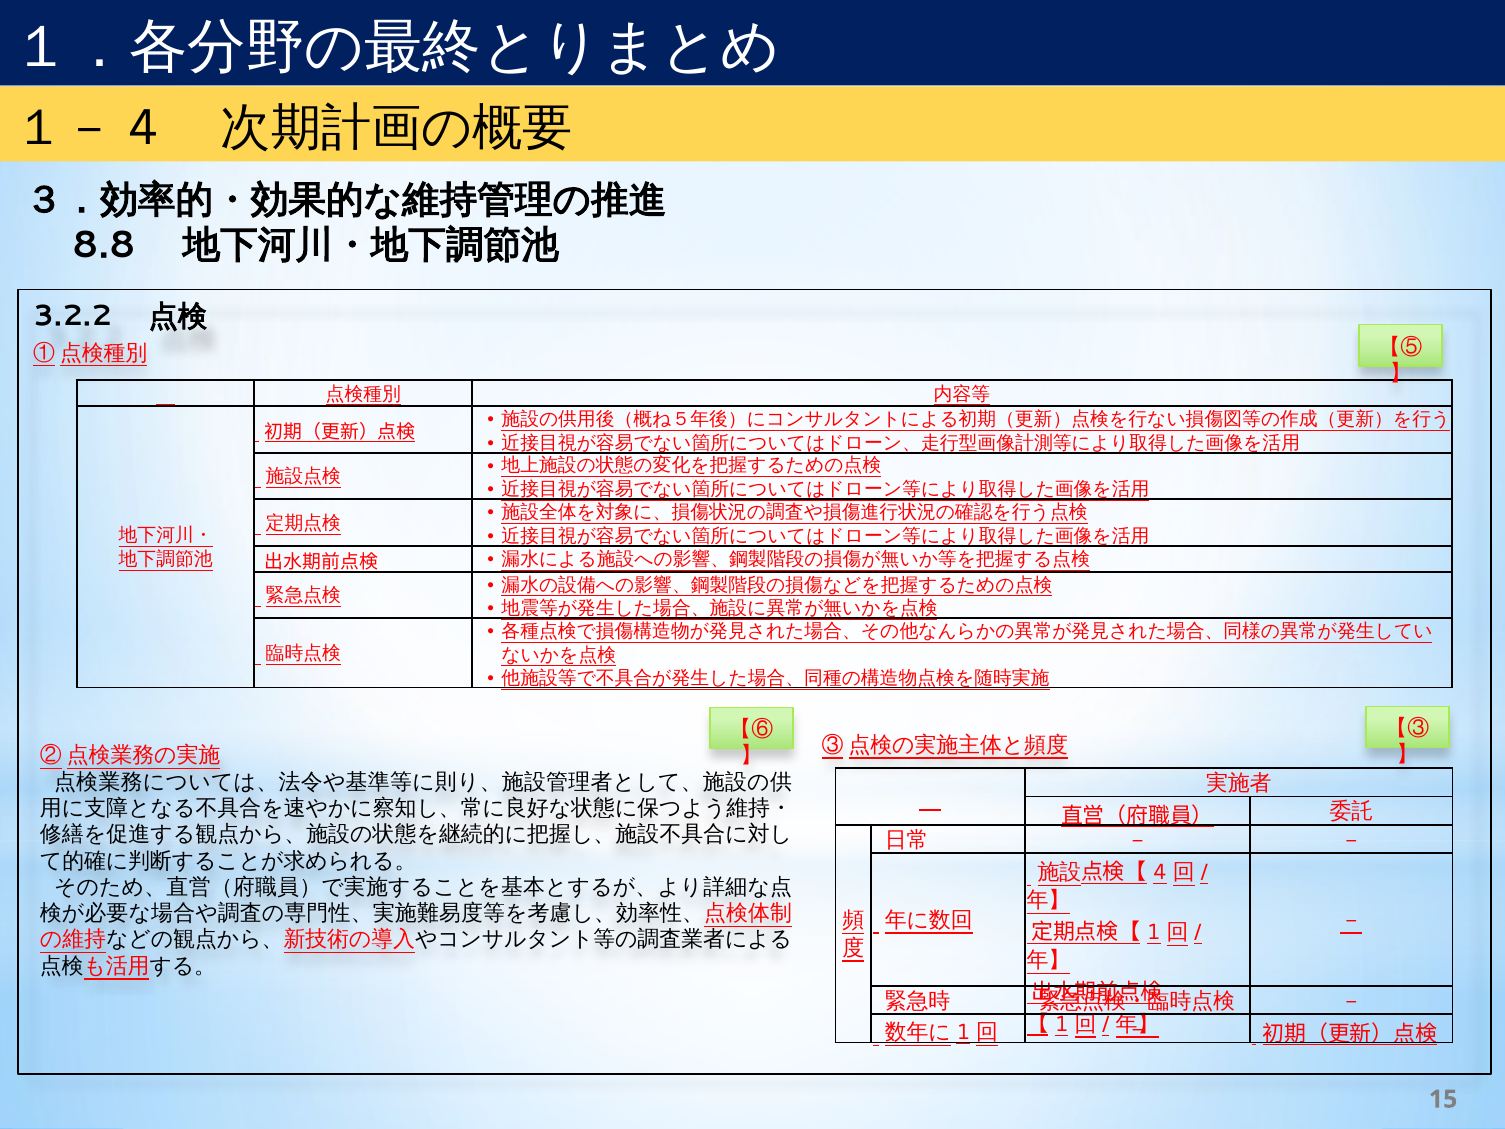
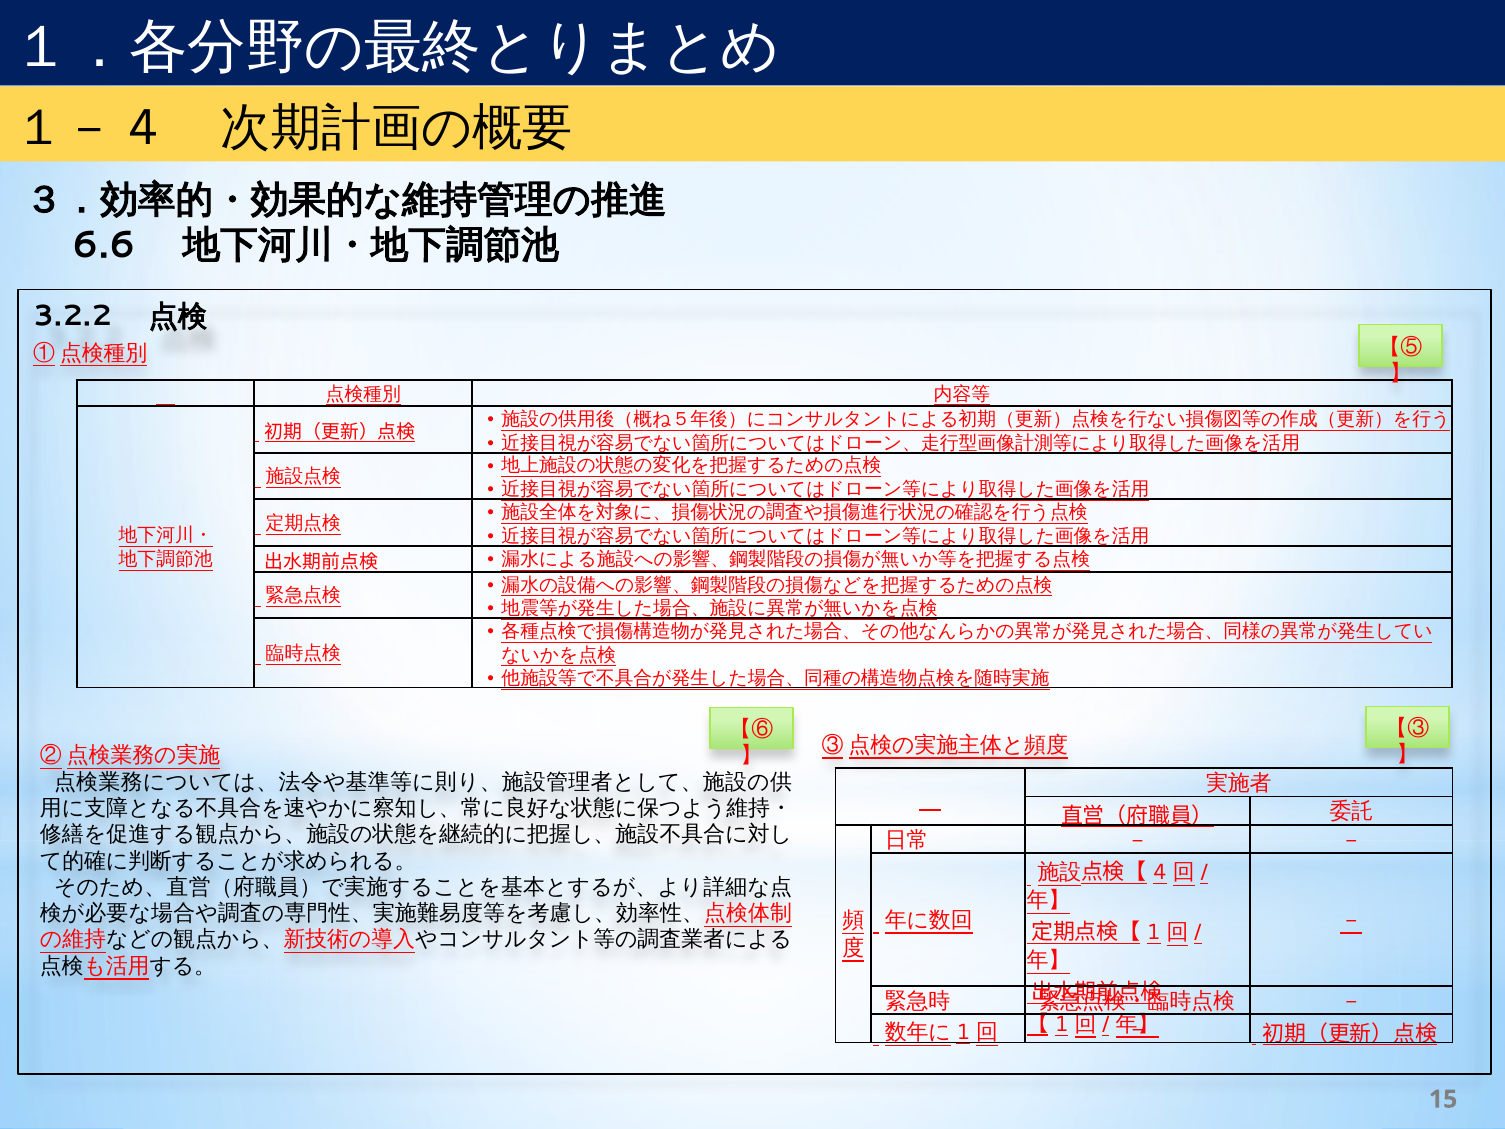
8.8: 8.8 -> 6.6
